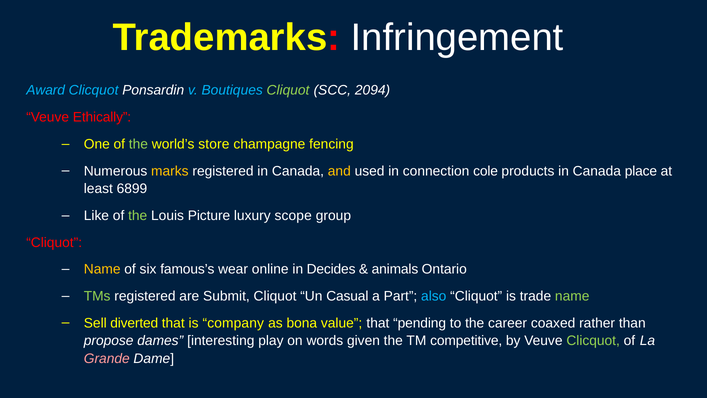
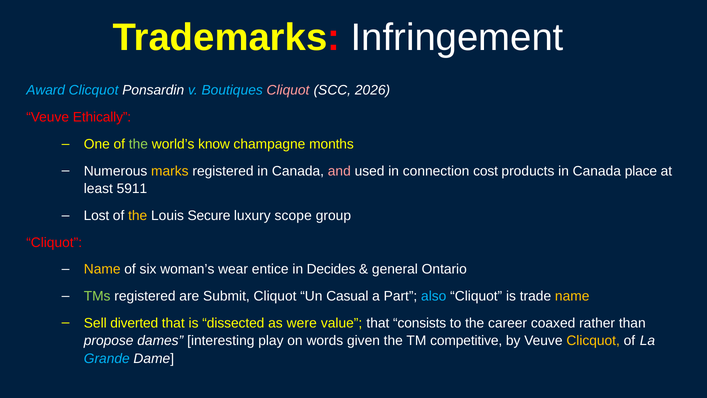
Cliquot at (288, 90) colour: light green -> pink
2094: 2094 -> 2026
store: store -> know
fencing: fencing -> months
and colour: yellow -> pink
cole: cole -> cost
6899: 6899 -> 5911
Like: Like -> Lost
the at (138, 215) colour: light green -> yellow
Picture: Picture -> Secure
famous’s: famous’s -> woman’s
online: online -> entice
animals: animals -> general
name at (572, 296) colour: light green -> yellow
company: company -> dissected
bona: bona -> were
pending: pending -> consists
Clicquot at (593, 341) colour: light green -> yellow
Grande colour: pink -> light blue
